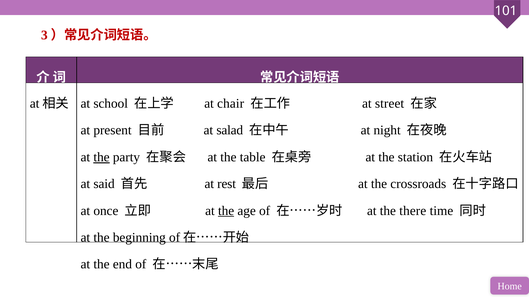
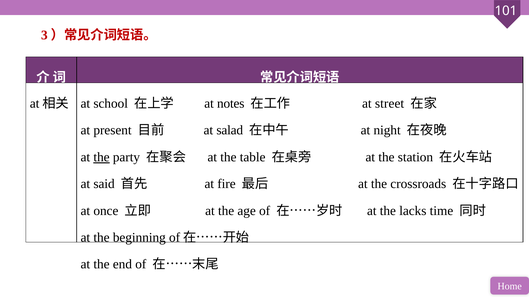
chair: chair -> notes
rest: rest -> fire
the at (226, 211) underline: present -> none
there: there -> lacks
